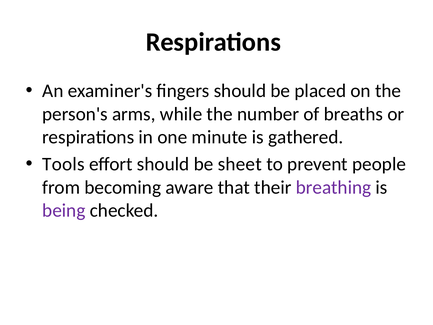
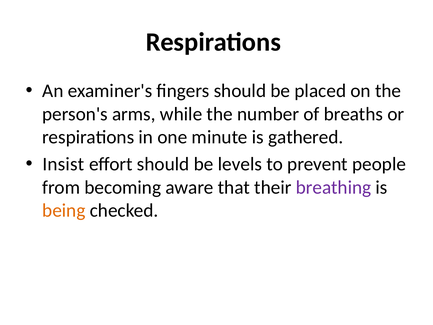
Tools: Tools -> Insist
sheet: sheet -> levels
being colour: purple -> orange
